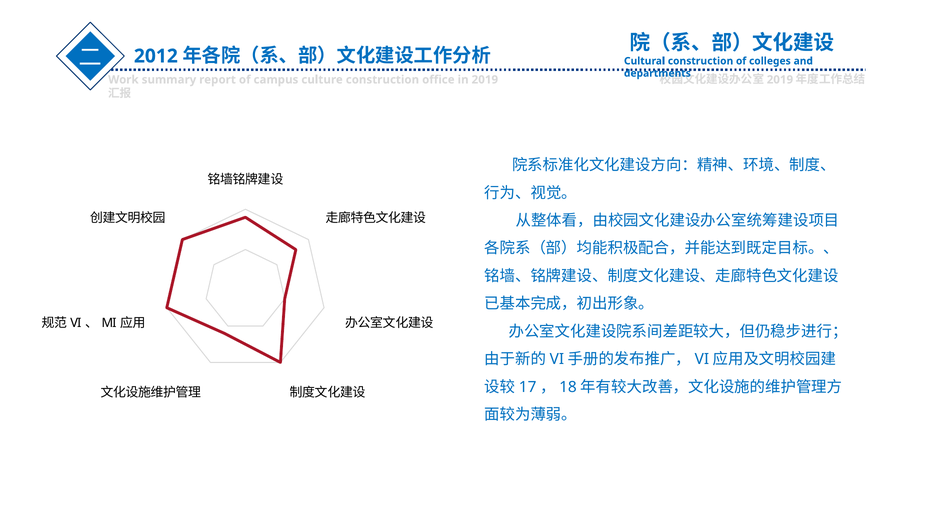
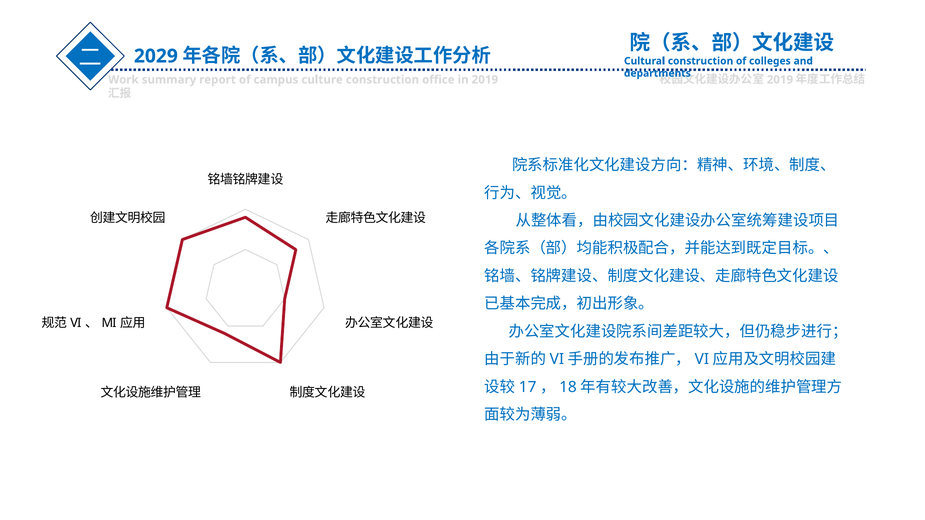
2012: 2012 -> 2029
